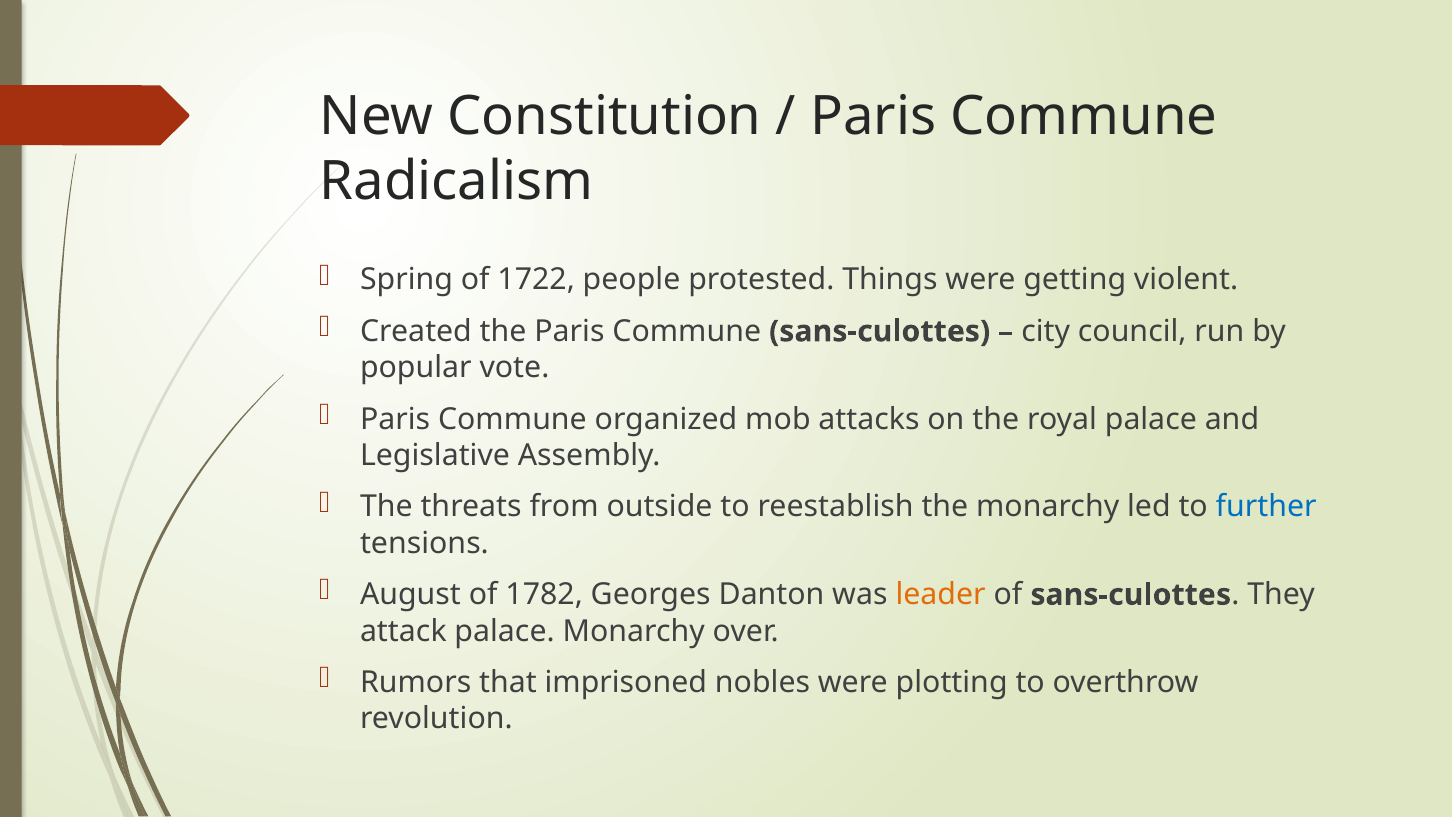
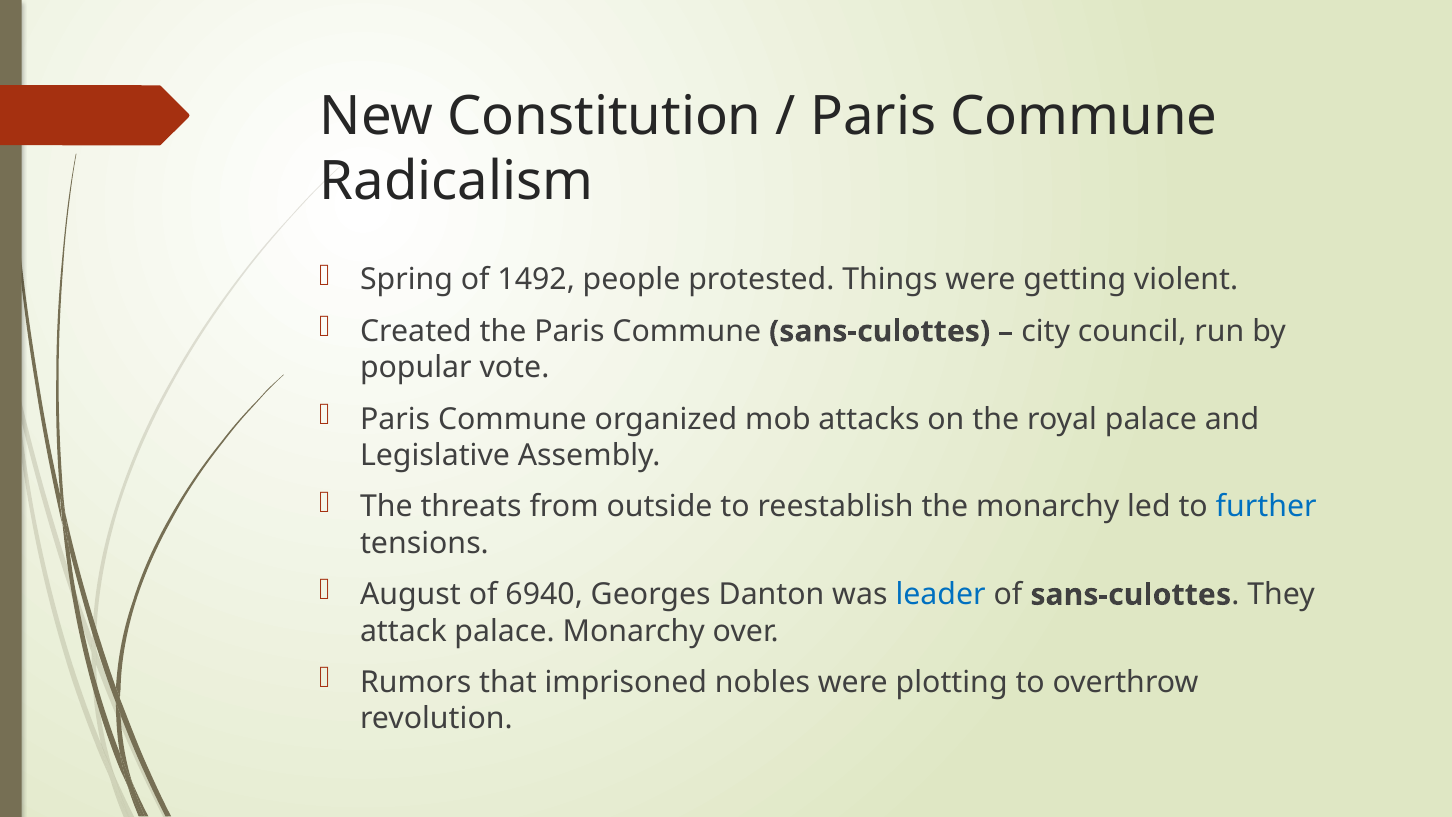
1722: 1722 -> 1492
1782: 1782 -> 6940
leader colour: orange -> blue
